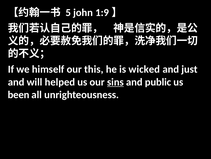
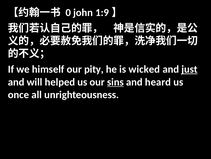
5: 5 -> 0
this: this -> pity
just underline: none -> present
public: public -> heard
been: been -> once
